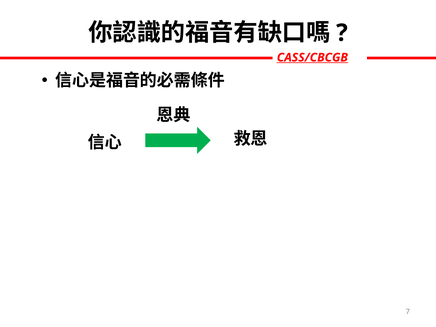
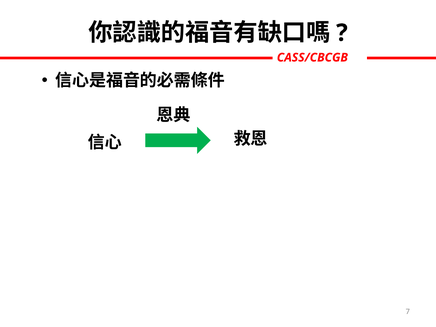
CASS/CBCGB underline: present -> none
